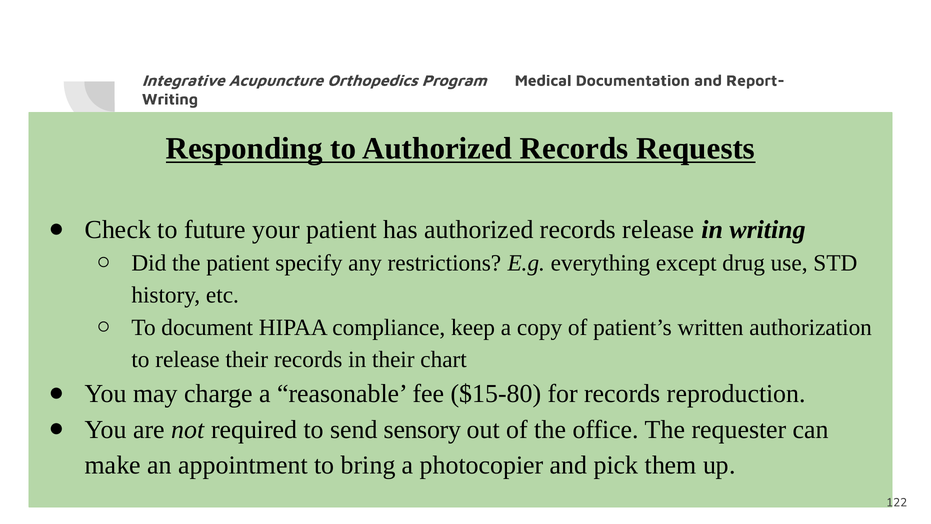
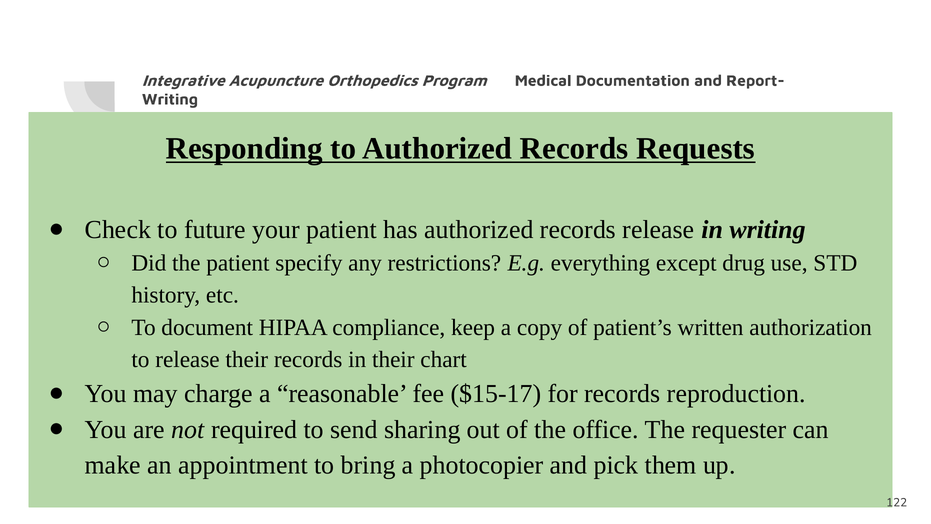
$15-80: $15-80 -> $15-17
sensory: sensory -> sharing
